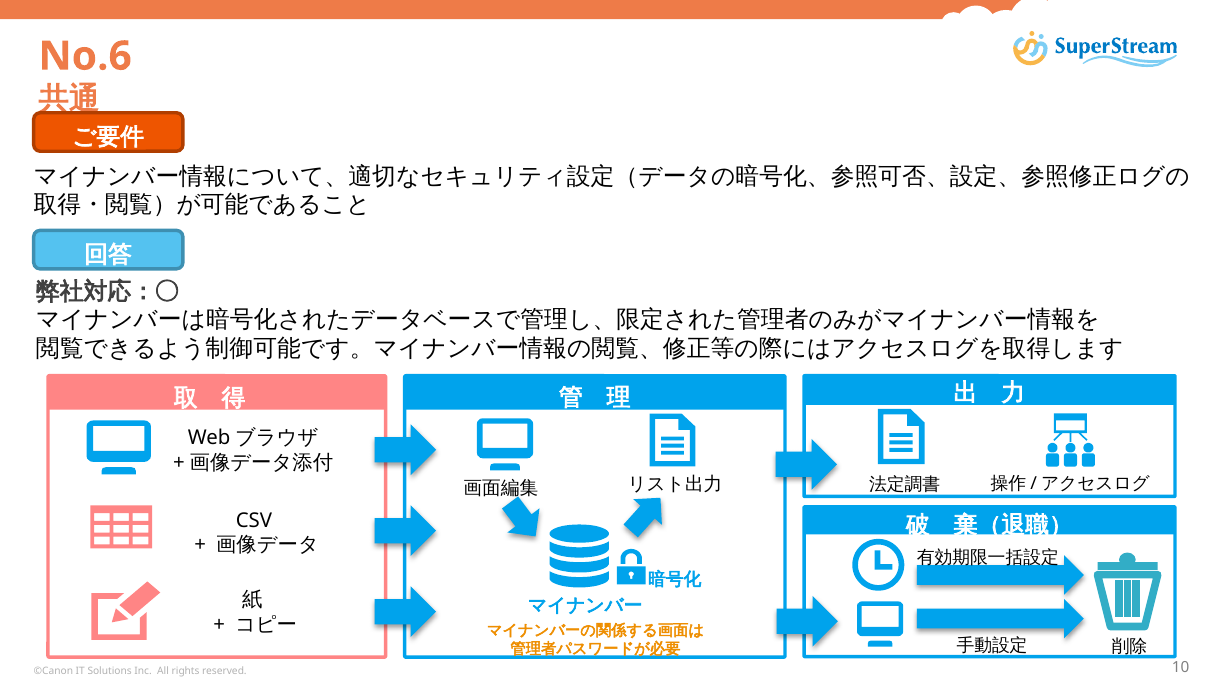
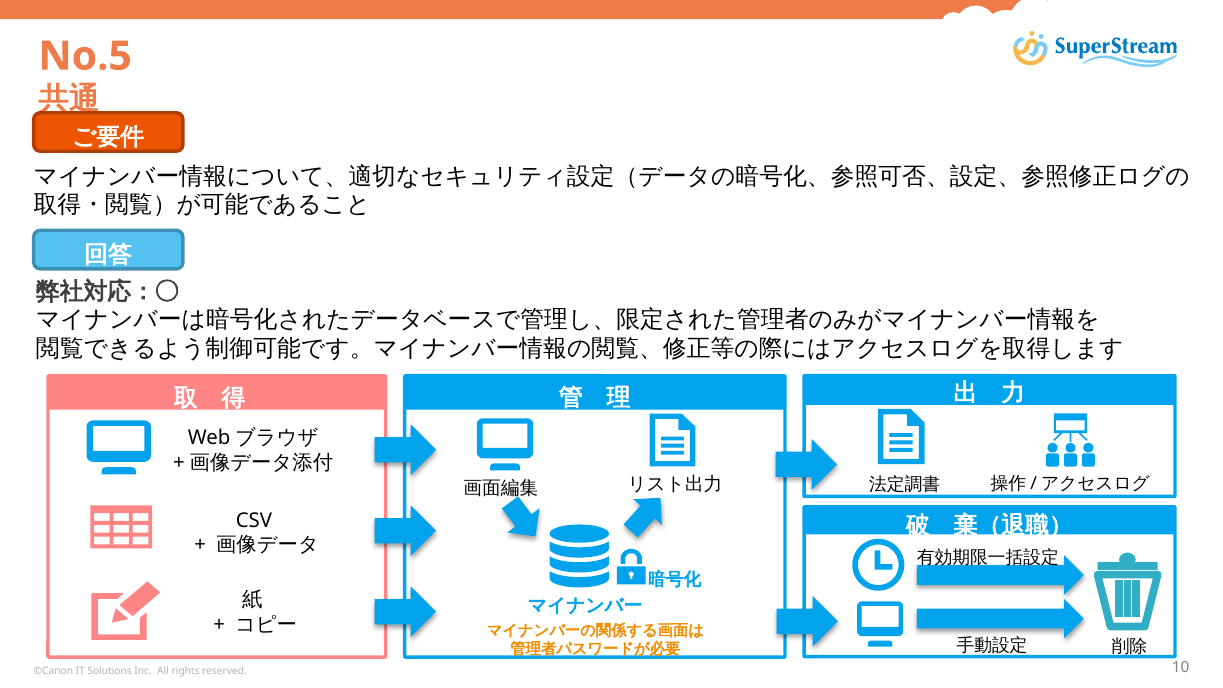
No.6: No.6 -> No.5
